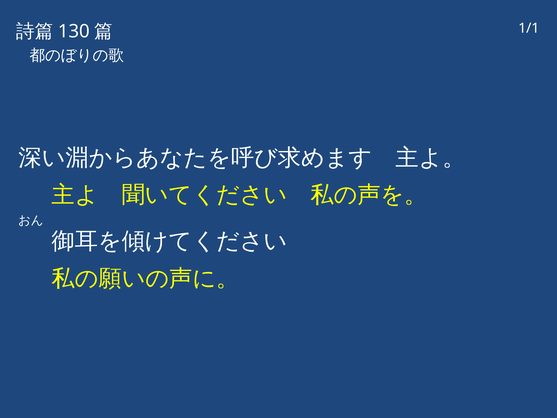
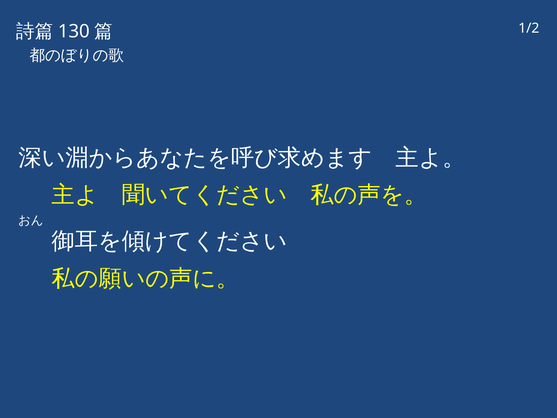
1/1: 1/1 -> 1/2
